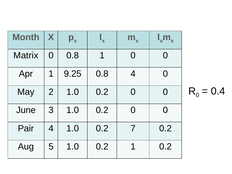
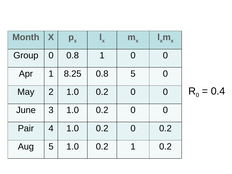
Matrix: Matrix -> Group
9.25: 9.25 -> 8.25
0.8 4: 4 -> 5
4 1.0 0.2 7: 7 -> 0
